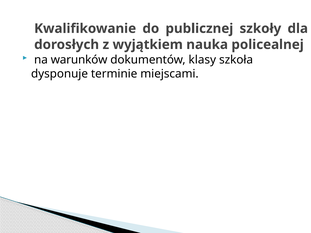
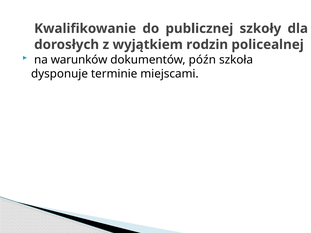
nauka: nauka -> rodzin
klasy: klasy -> późn
